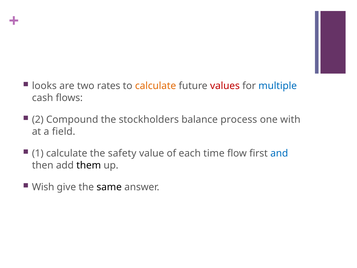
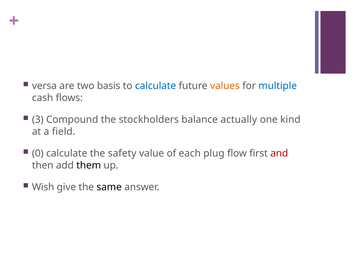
looks: looks -> versa
rates: rates -> basis
calculate at (156, 86) colour: orange -> blue
values colour: red -> orange
2: 2 -> 3
process: process -> actually
with: with -> kind
1: 1 -> 0
time: time -> plug
and colour: blue -> red
